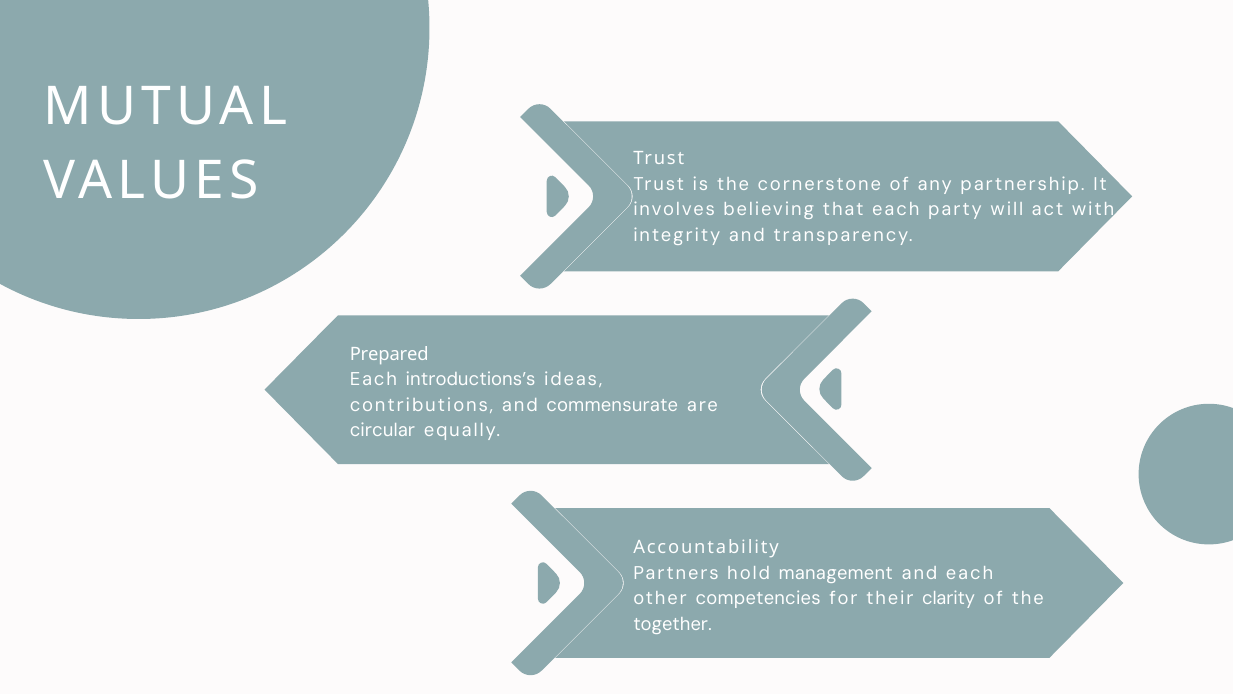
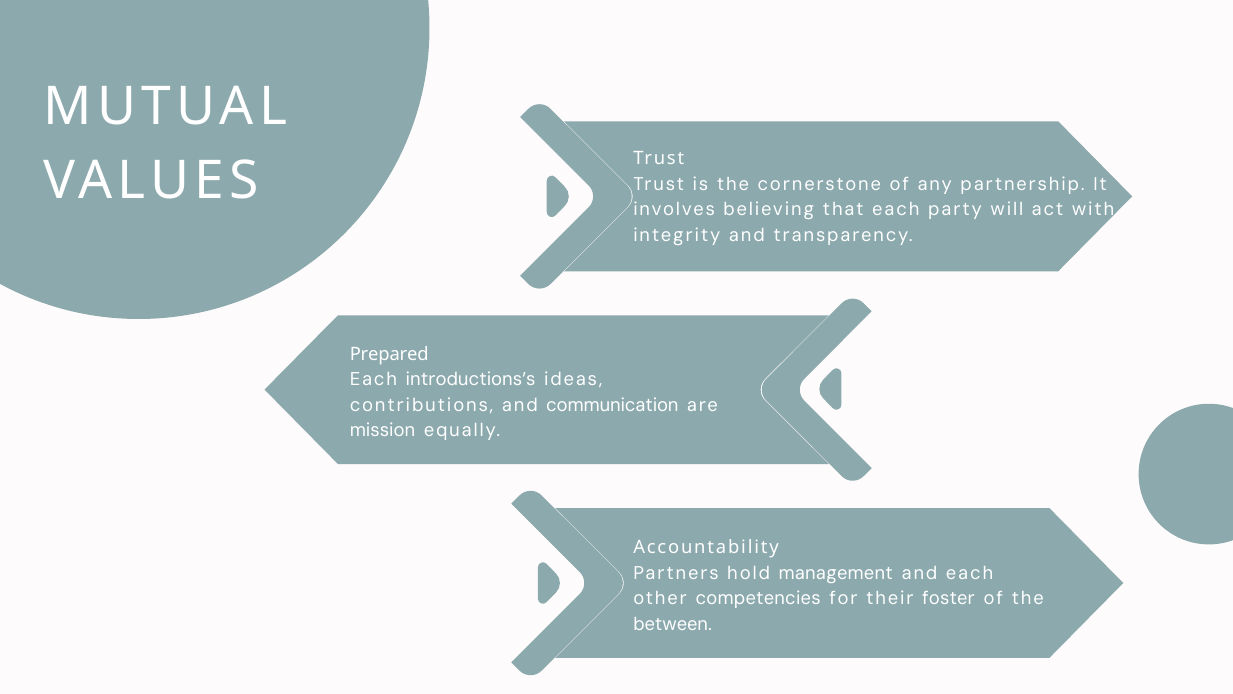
commensurate: commensurate -> communication
circular: circular -> mission
clarity: clarity -> foster
together: together -> between
